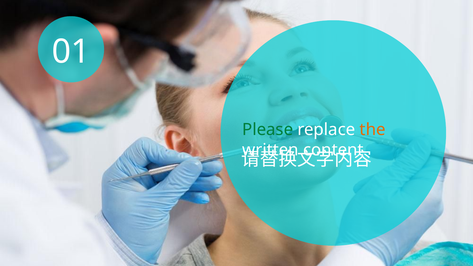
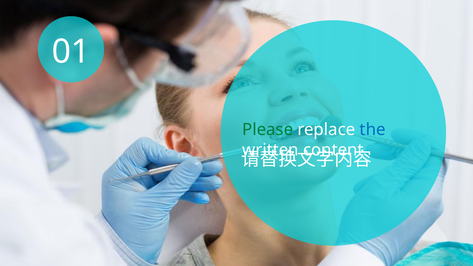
the colour: orange -> blue
